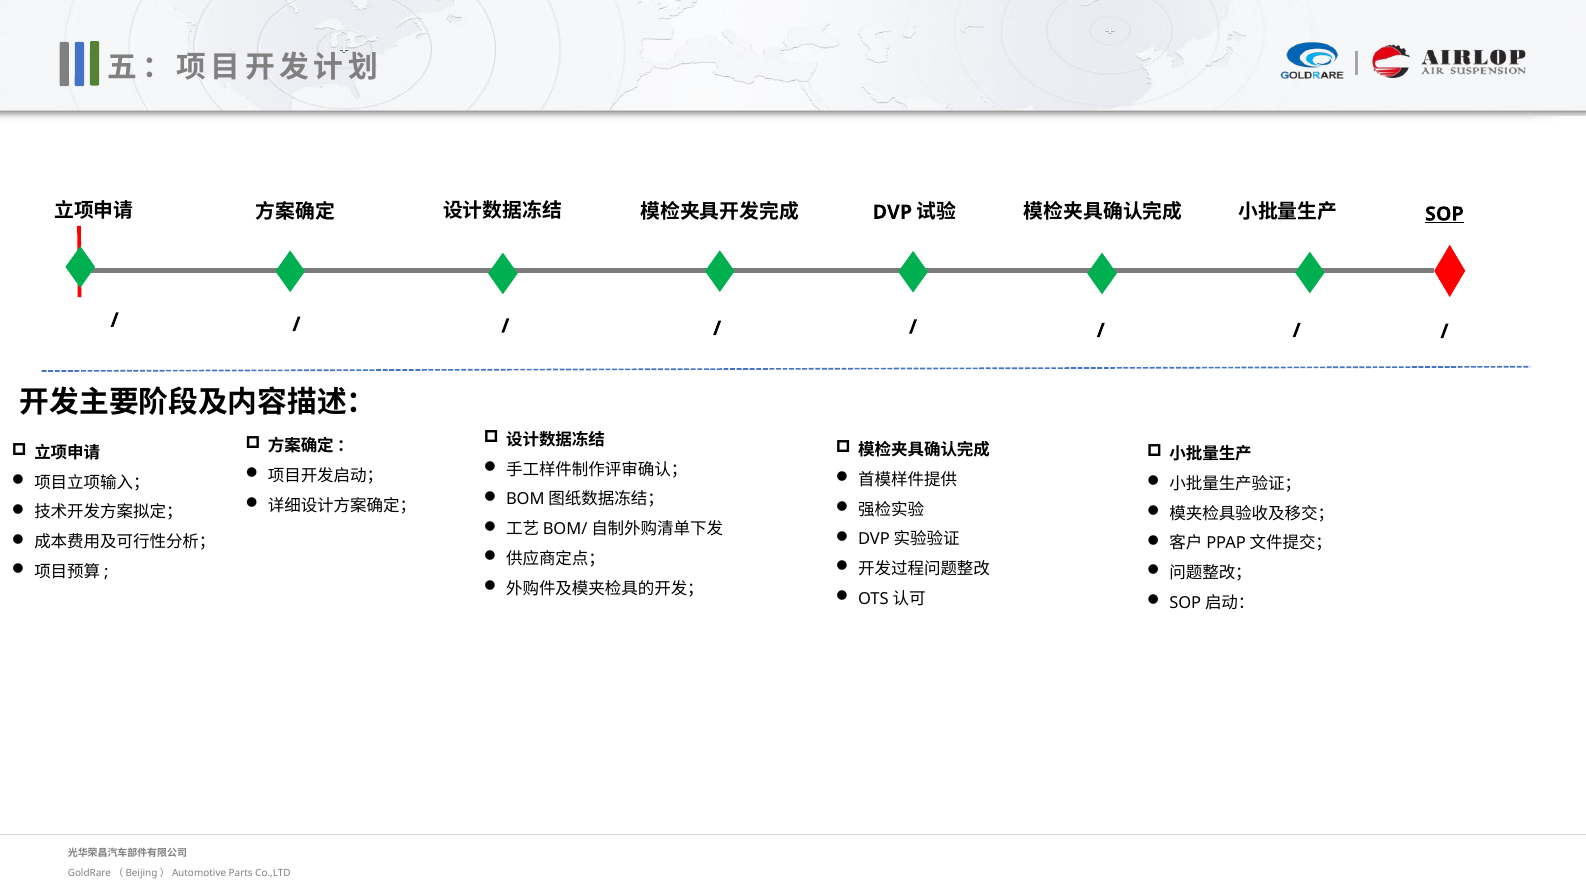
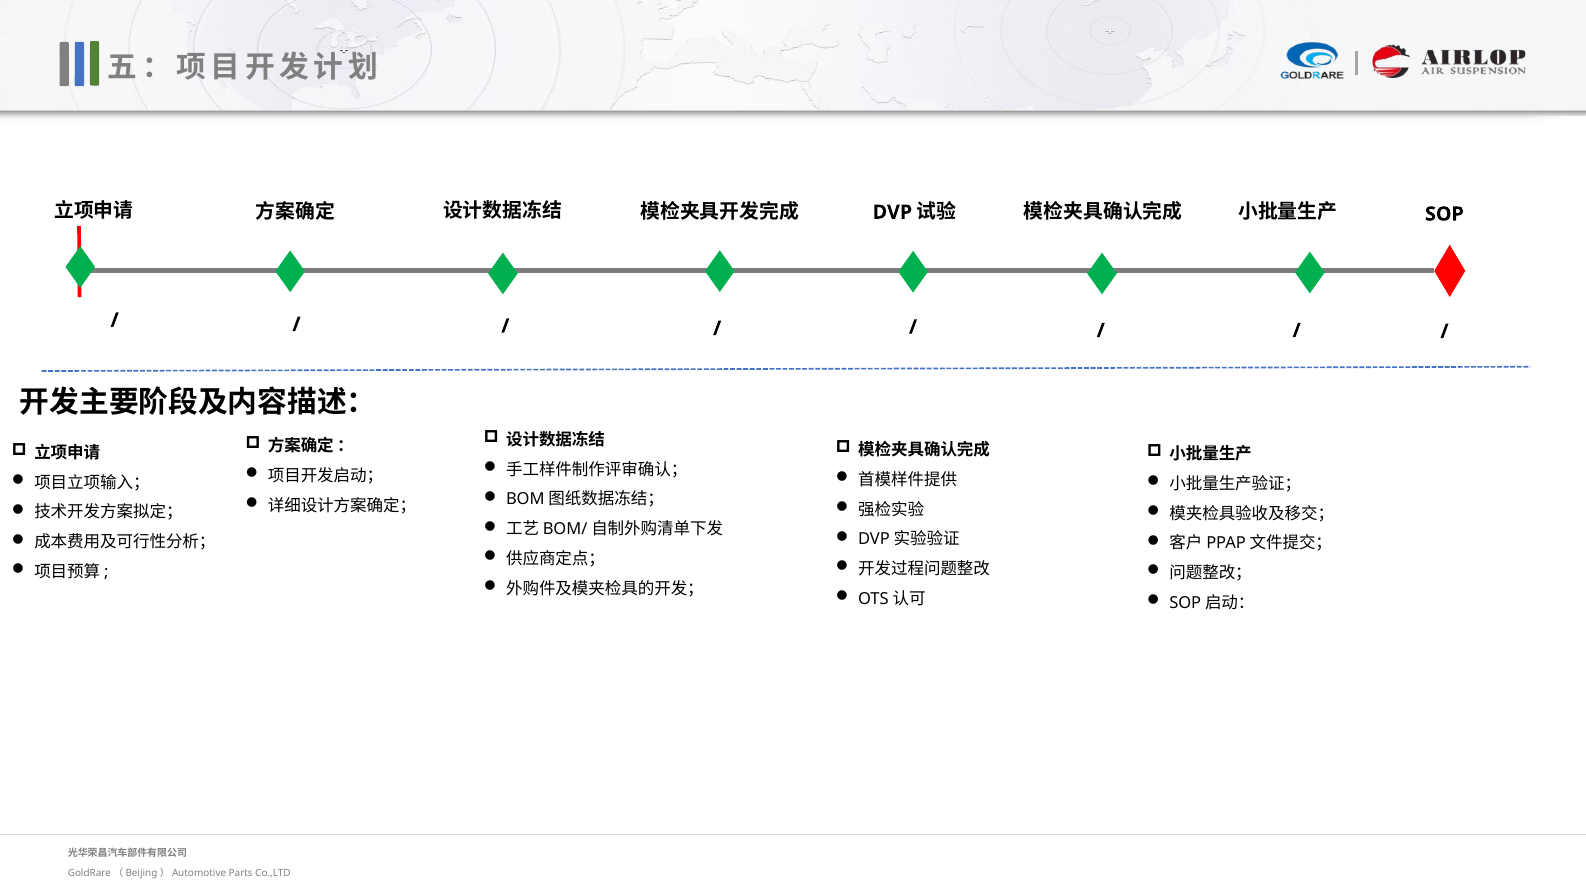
SOP underline: present -> none
